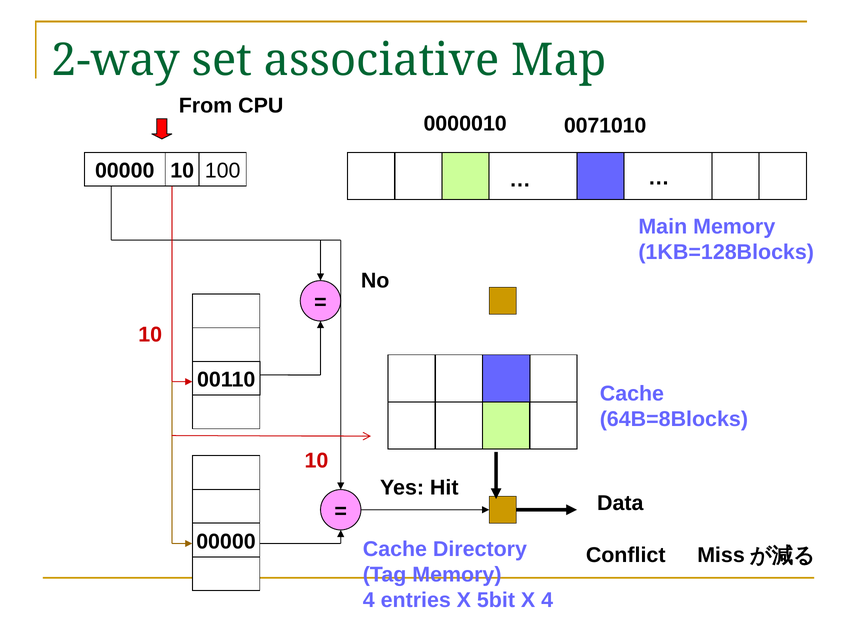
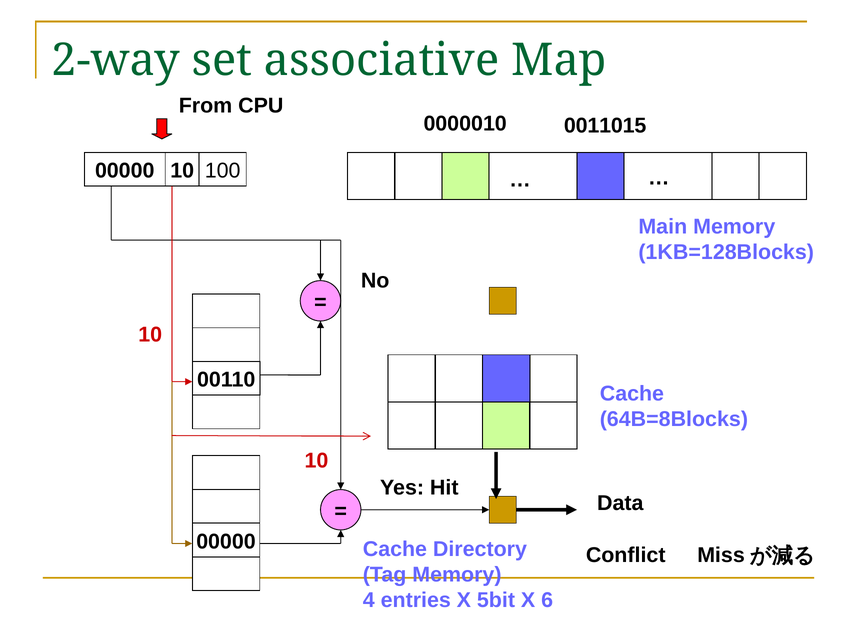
0071010: 0071010 -> 0011015
X 4: 4 -> 6
